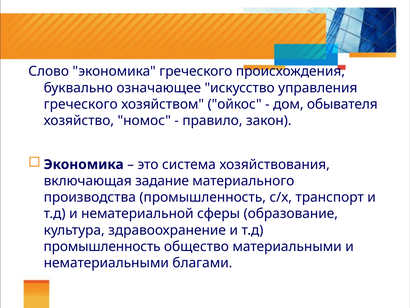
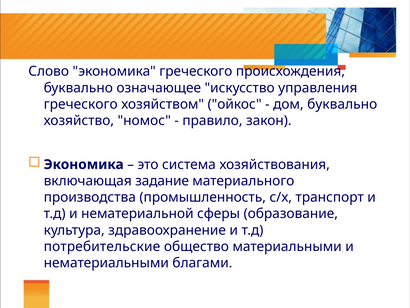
дом обывателя: обывателя -> буквально
промышленность at (102, 246): промышленность -> потребительские
